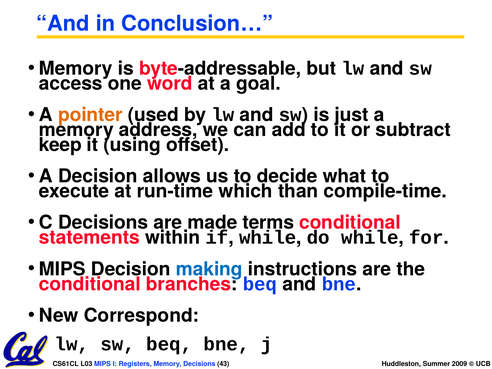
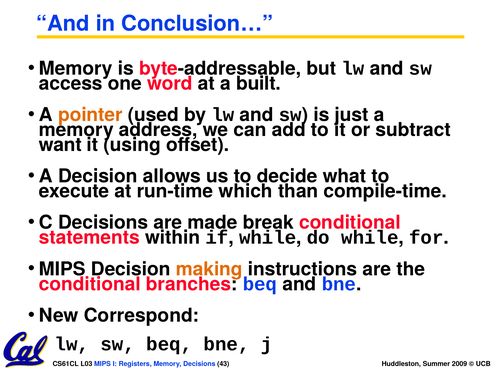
goal: goal -> built
keep: keep -> want
terms: terms -> break
making colour: blue -> orange
